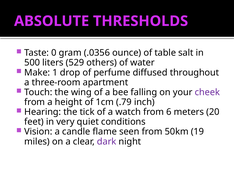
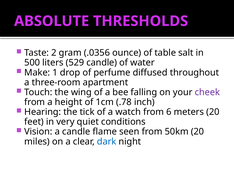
0: 0 -> 2
529 others: others -> candle
.79: .79 -> .78
50km 19: 19 -> 20
dark colour: purple -> blue
